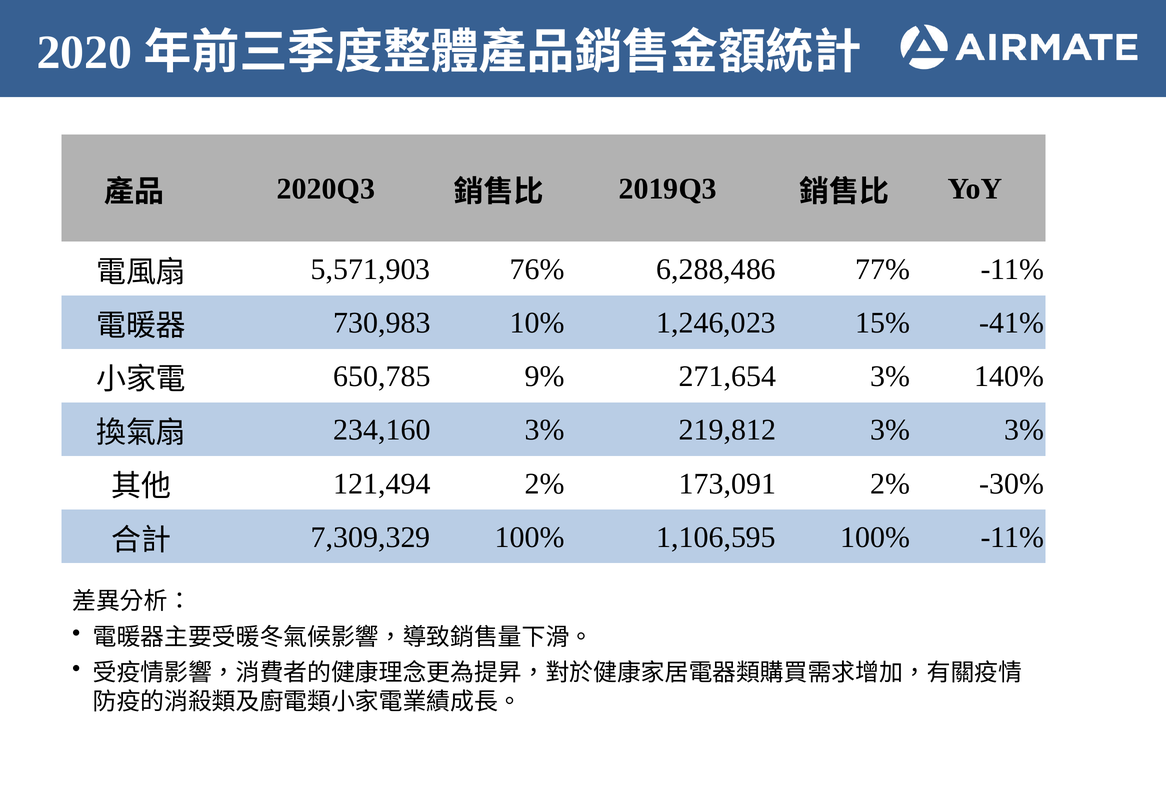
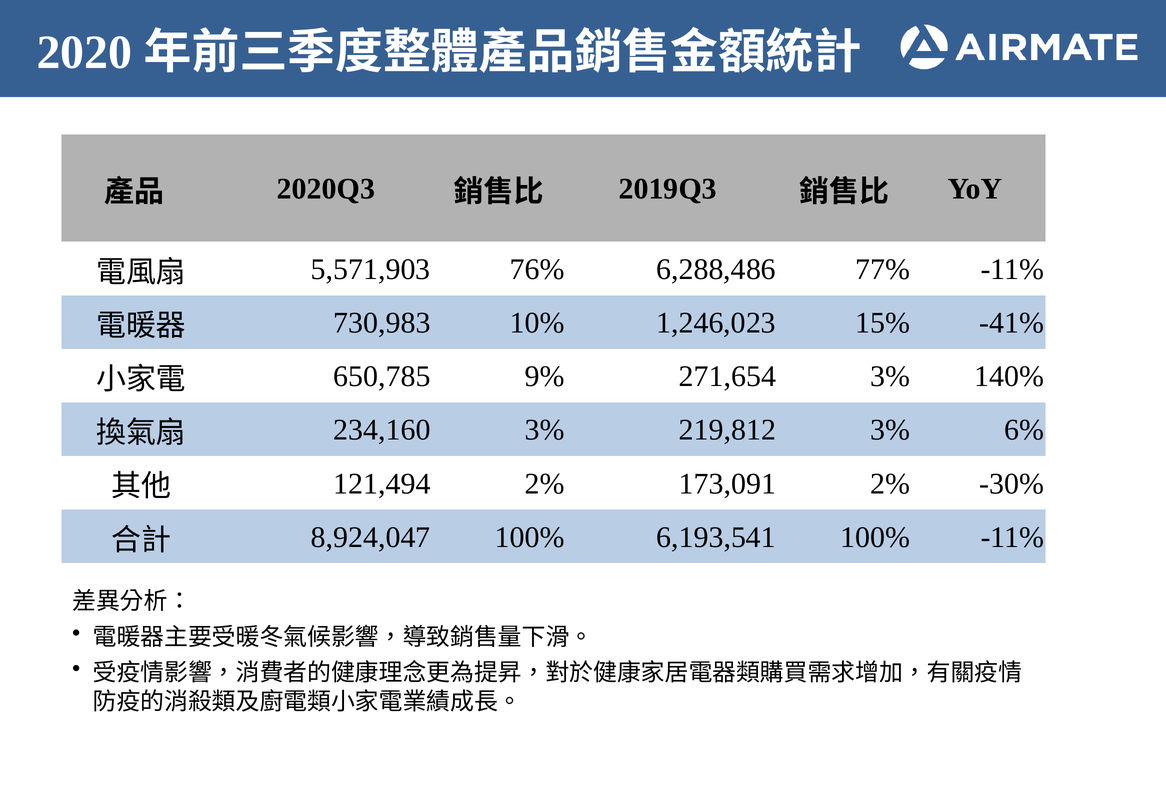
3% 3%: 3% -> 6%
7,309,329: 7,309,329 -> 8,924,047
1,106,595: 1,106,595 -> 6,193,541
